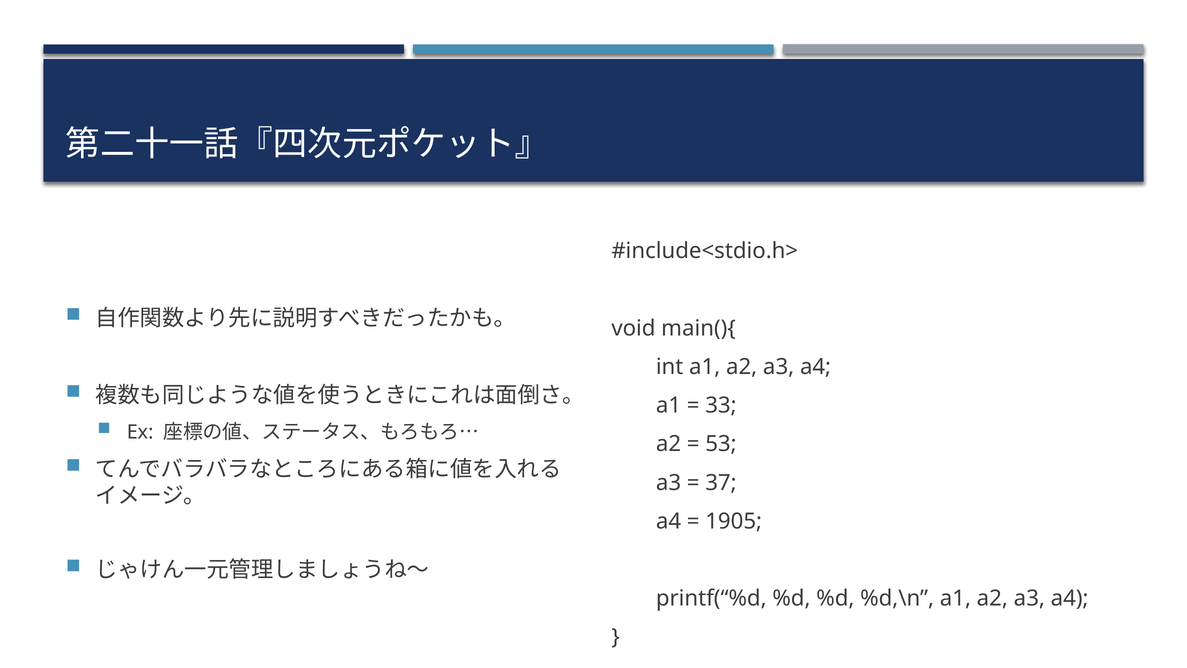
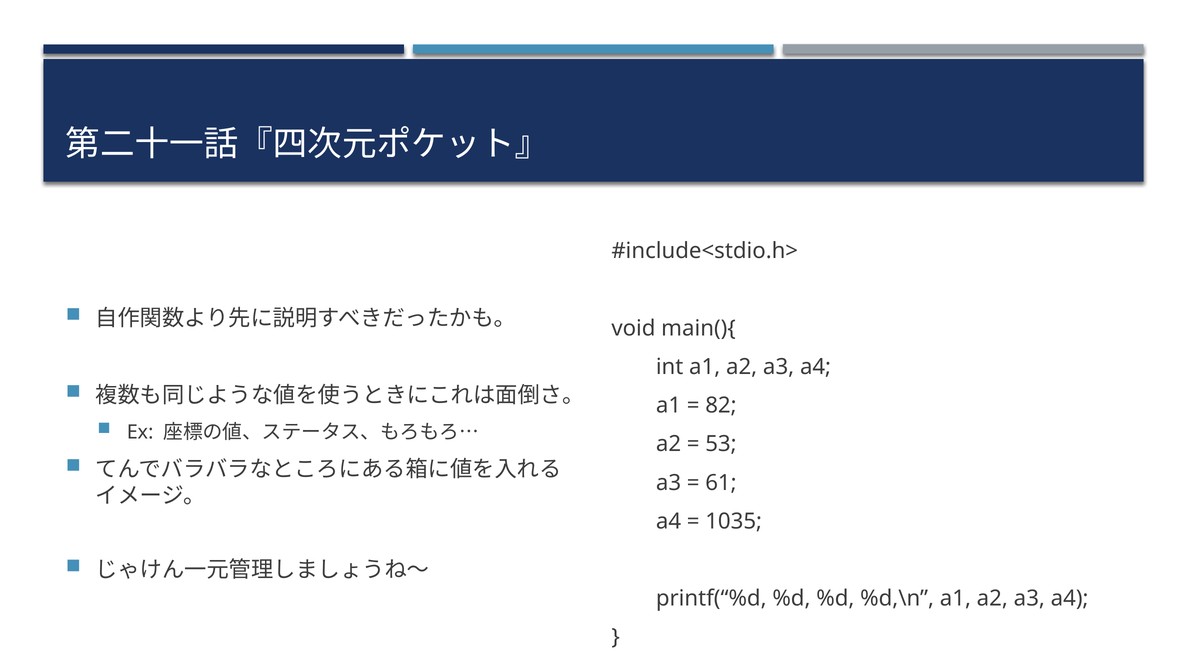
33: 33 -> 82
37: 37 -> 61
1905: 1905 -> 1035
